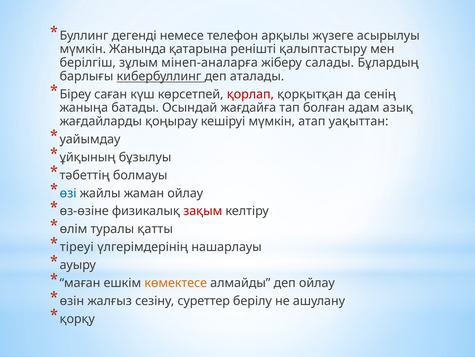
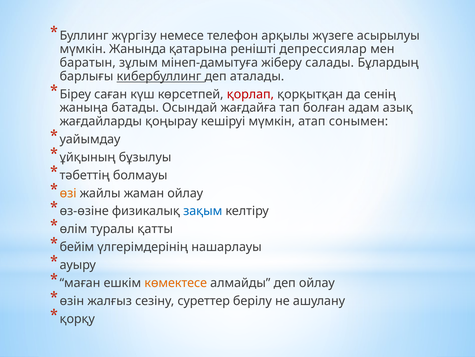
дегенді: дегенді -> жүргізу
қалыптастыру: қалыптастыру -> депрессиялар
берілгіш: берілгіш -> баратын
мінеп-аналарға: мінеп-аналарға -> мінеп-дамытуға
уақыттан: уақыттан -> сонымен
өзі colour: blue -> orange
зақым colour: red -> blue
тіреуі: тіреуі -> бейім
